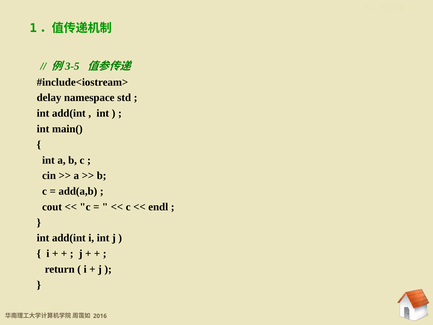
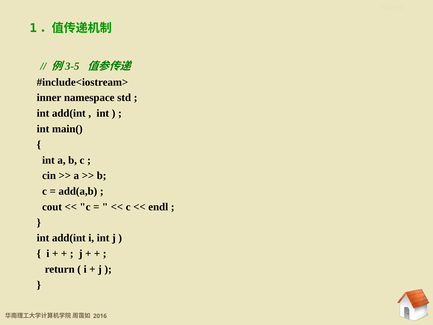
delay: delay -> inner
